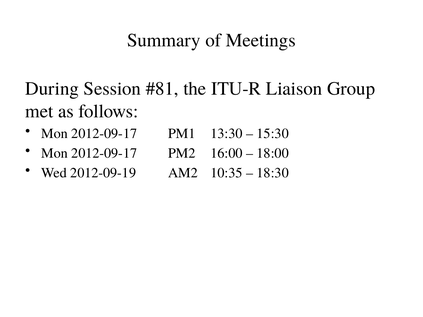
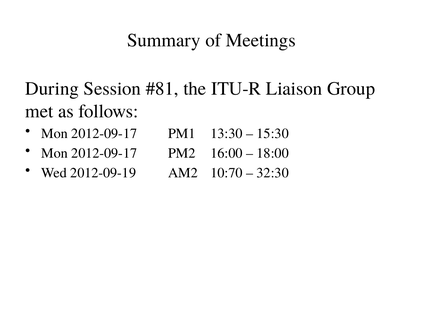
10:35: 10:35 -> 10:70
18:30: 18:30 -> 32:30
